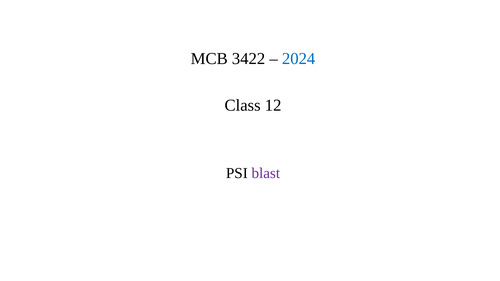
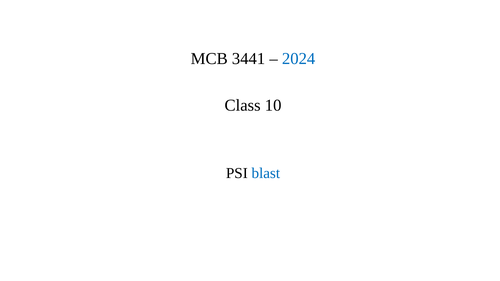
3422: 3422 -> 3441
12: 12 -> 10
blast colour: purple -> blue
